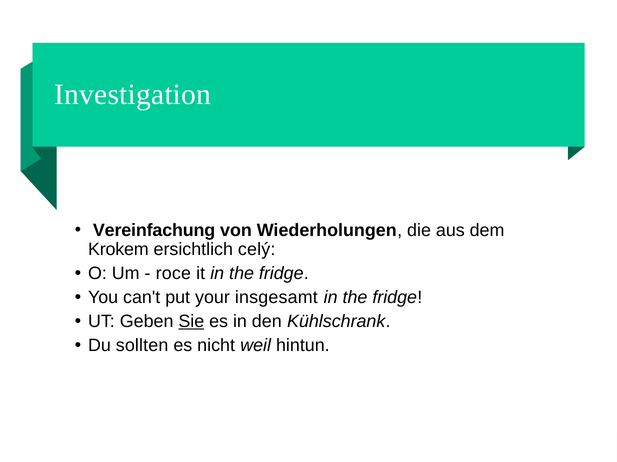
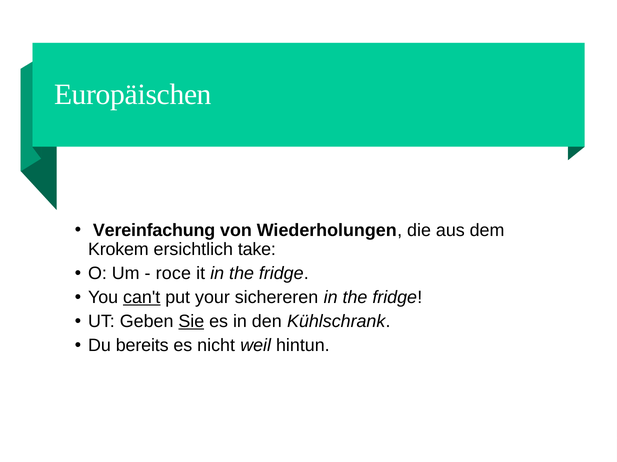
Investigation: Investigation -> Europäischen
celý: celý -> take
can't underline: none -> present
insgesamt: insgesamt -> sichereren
sollten: sollten -> bereits
